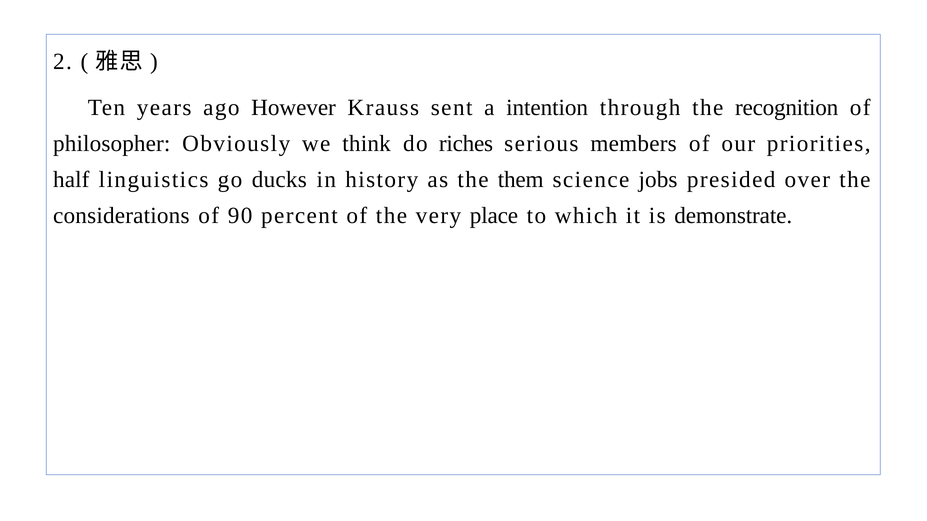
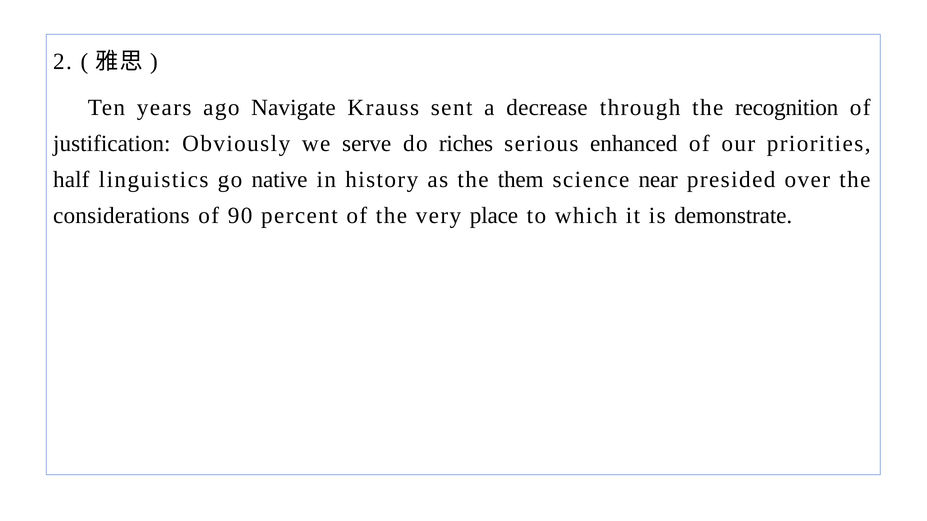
However: However -> Navigate
intention: intention -> decrease
philosopher: philosopher -> justification
think: think -> serve
members: members -> enhanced
ducks: ducks -> native
jobs: jobs -> near
